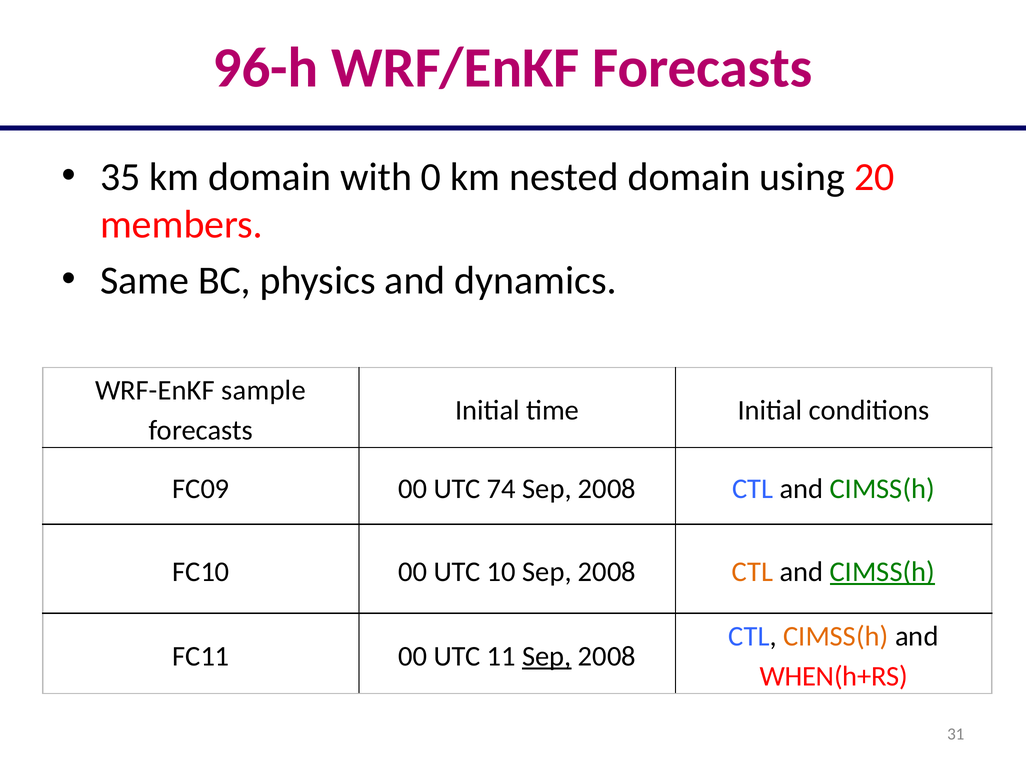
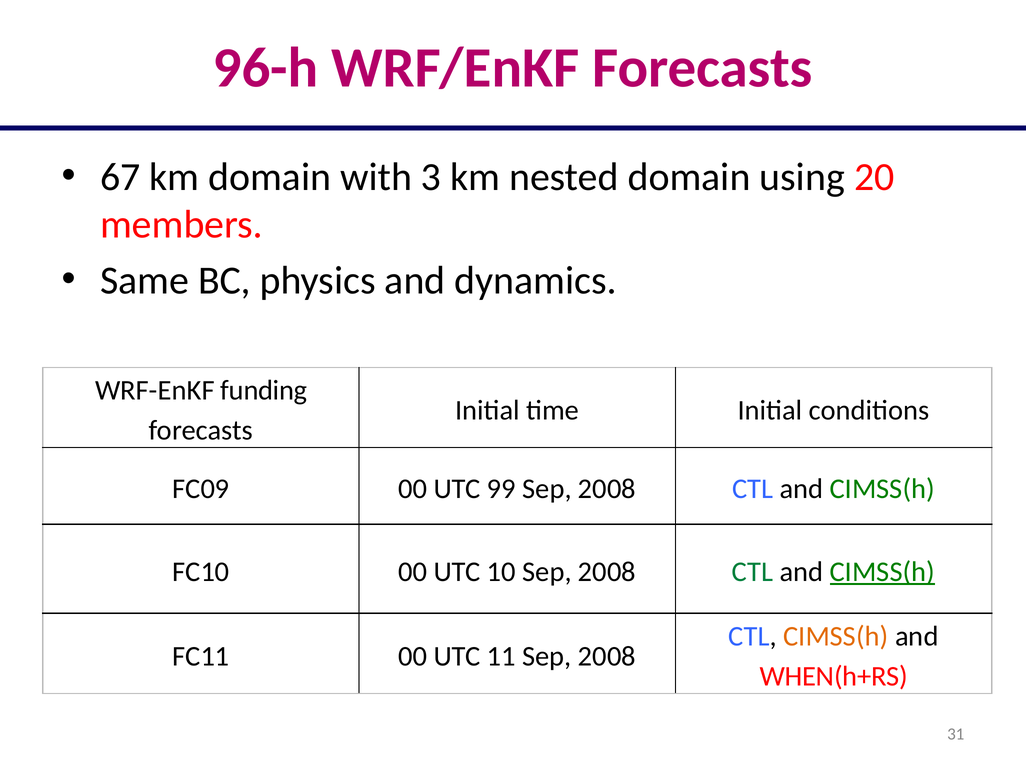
35: 35 -> 67
0: 0 -> 3
sample: sample -> funding
74: 74 -> 99
CTL at (753, 572) colour: orange -> green
Sep at (547, 657) underline: present -> none
